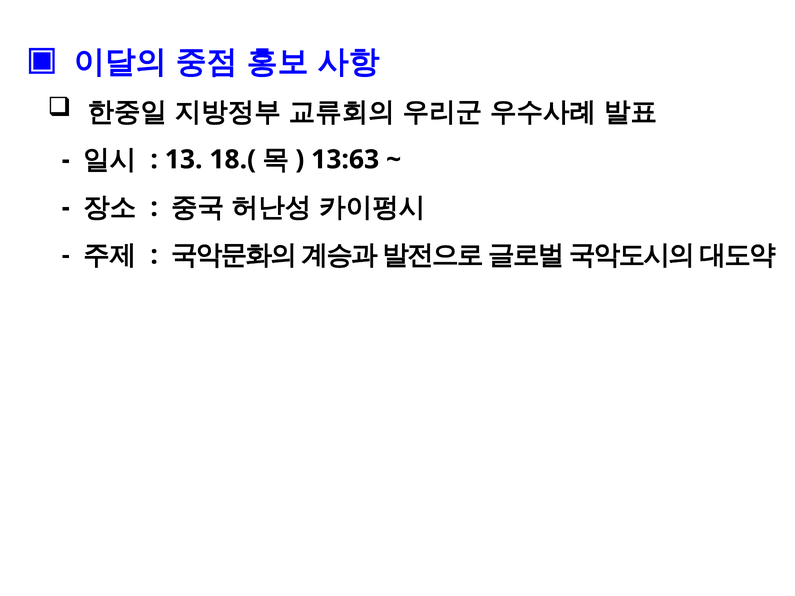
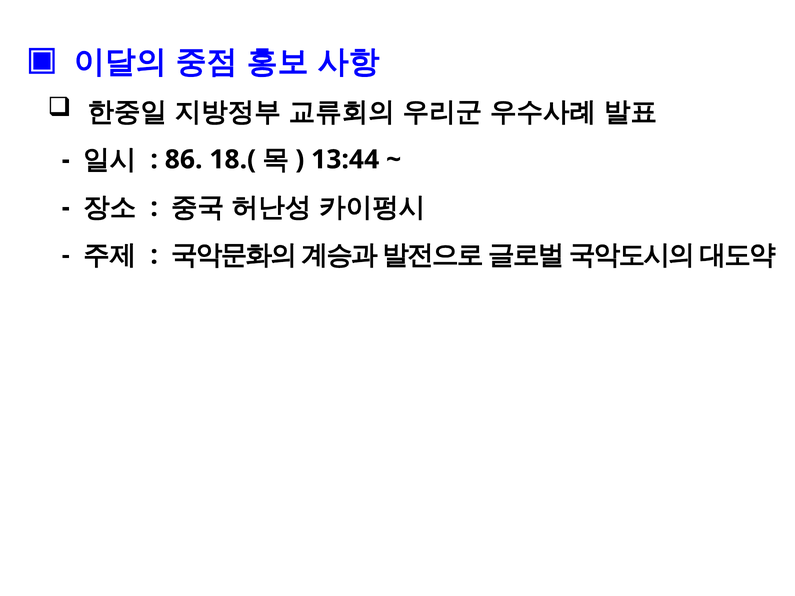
13: 13 -> 86
13:63: 13:63 -> 13:44
